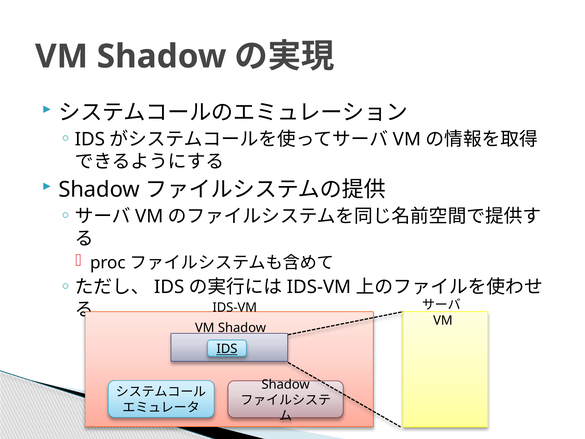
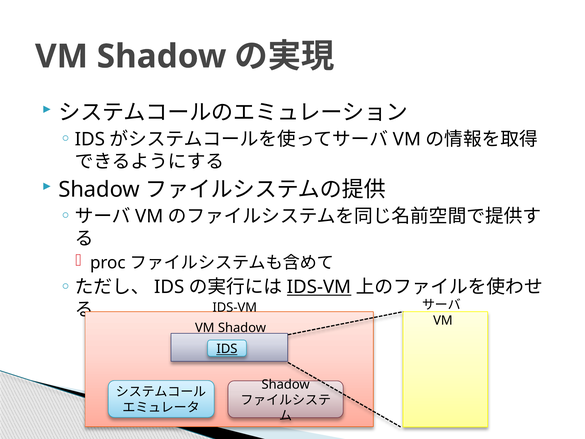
IDS-VM at (319, 287) underline: none -> present
